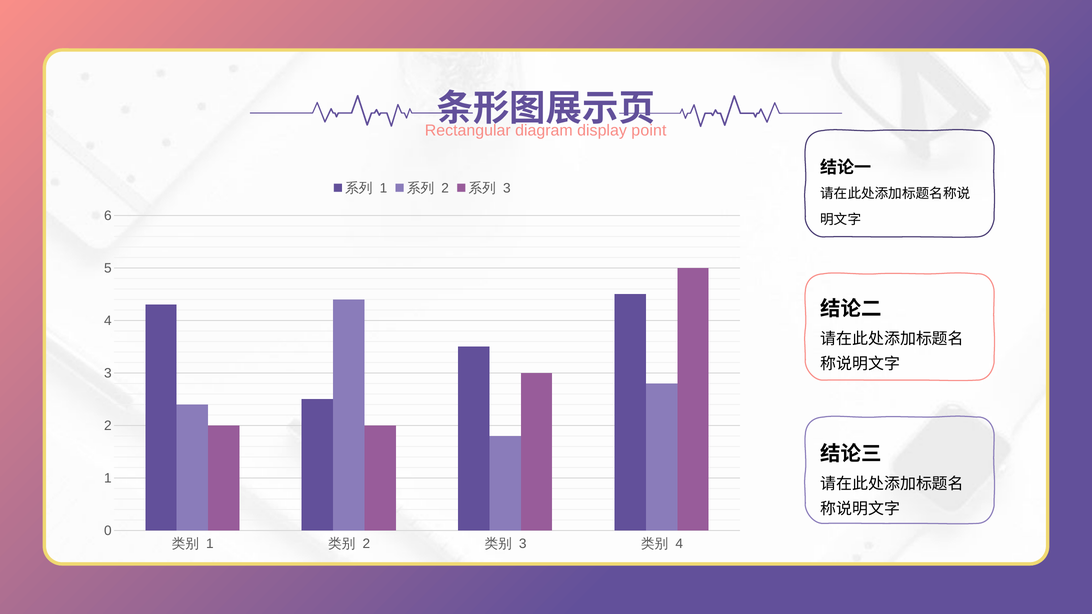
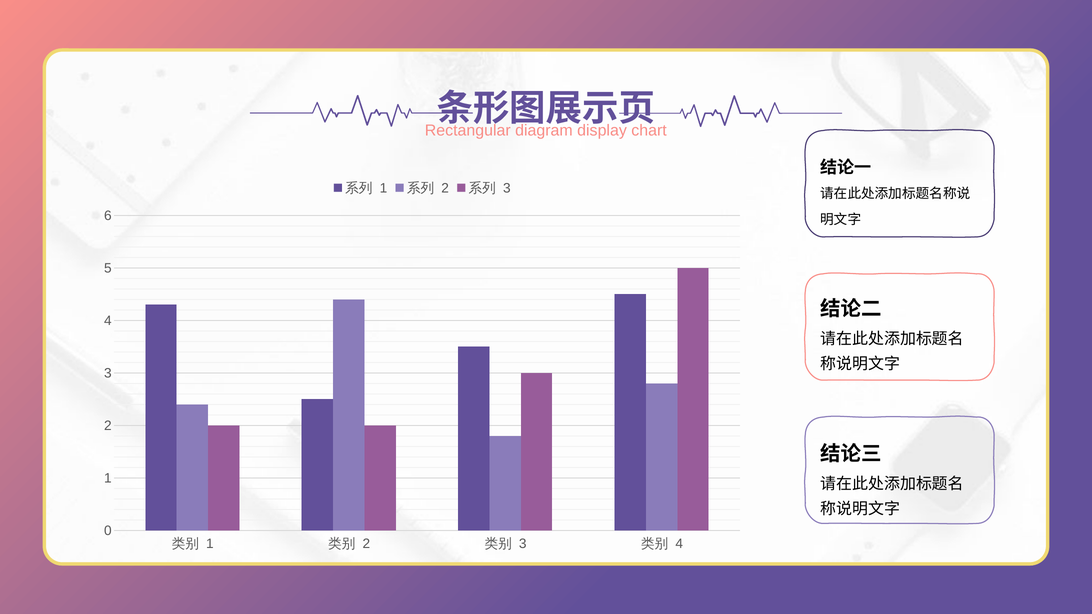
point: point -> chart
